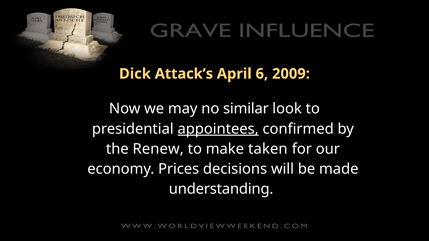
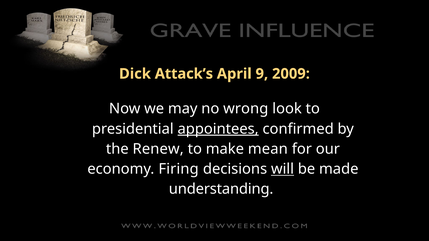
6: 6 -> 9
similar: similar -> wrong
taken: taken -> mean
Prices: Prices -> Firing
will underline: none -> present
